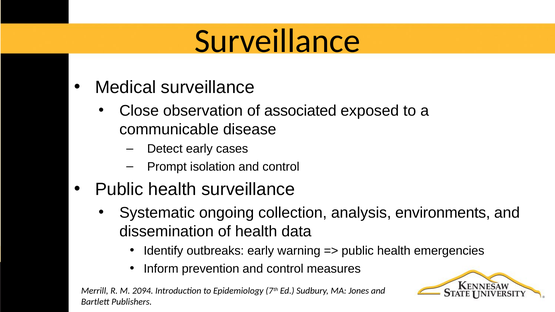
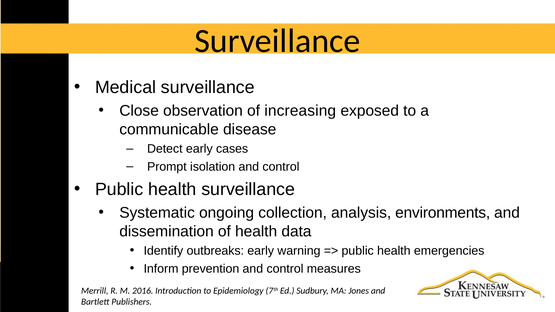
associated: associated -> increasing
2094: 2094 -> 2016
